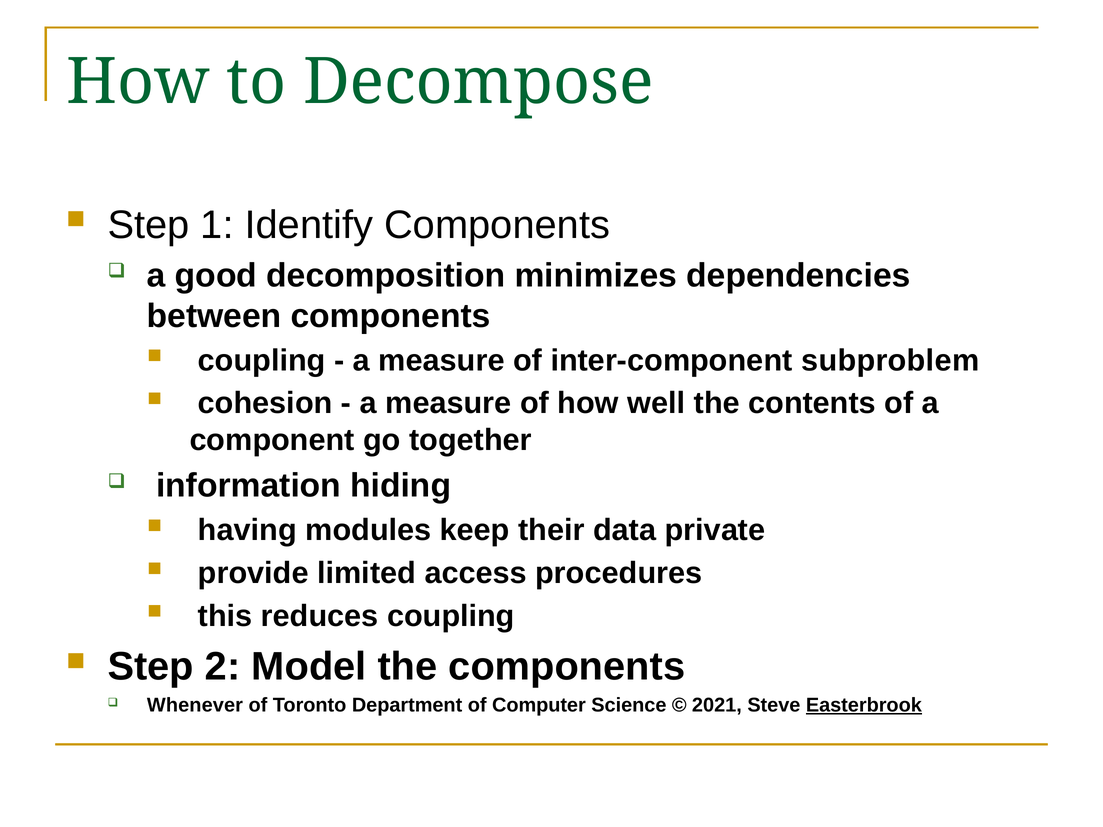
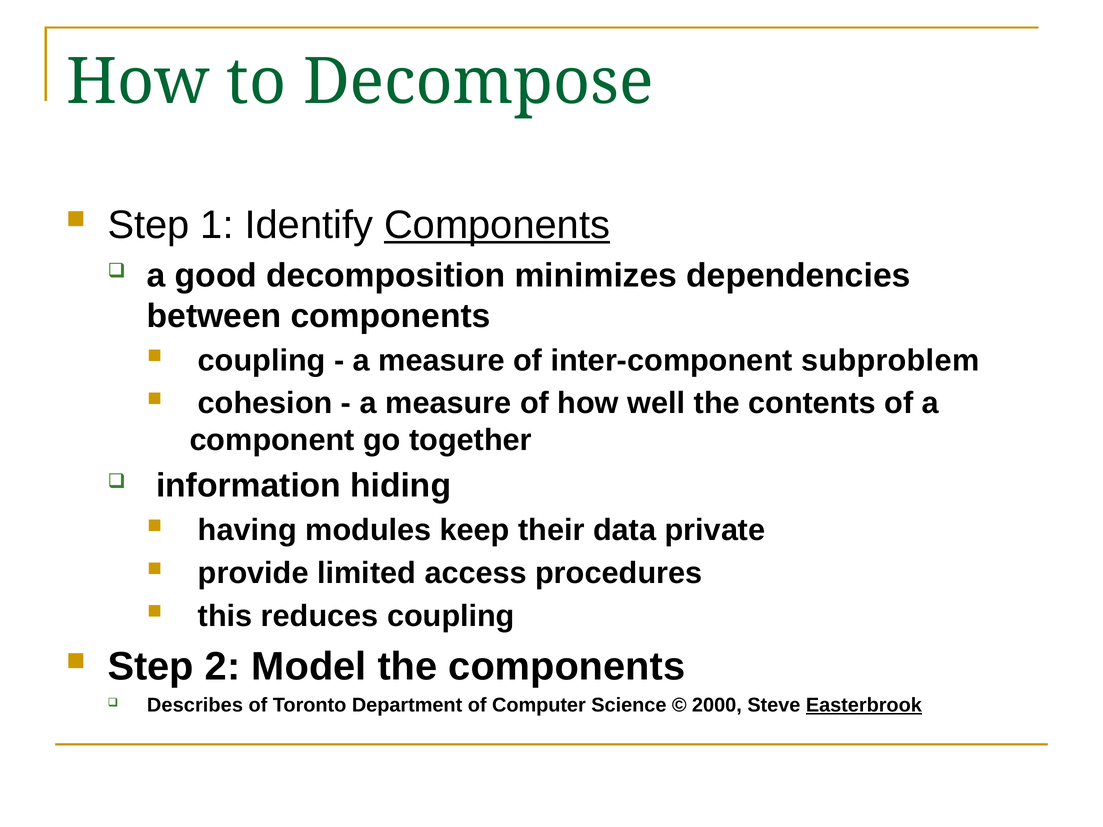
Components at (497, 225) underline: none -> present
Whenever: Whenever -> Describes
2021: 2021 -> 2000
